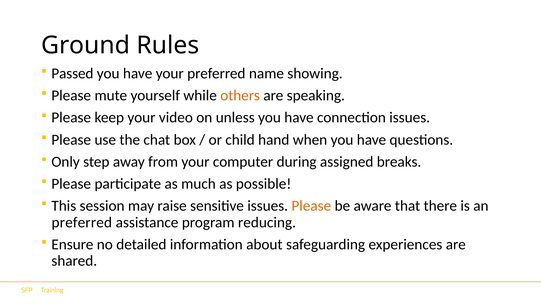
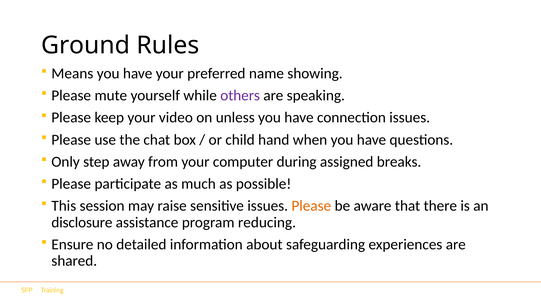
Passed: Passed -> Means
others colour: orange -> purple
preferred at (82, 223): preferred -> disclosure
